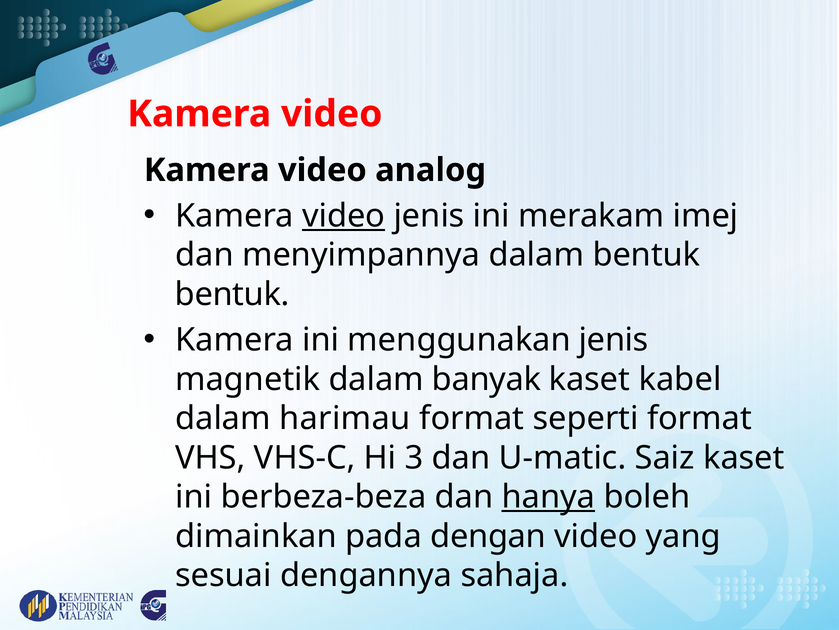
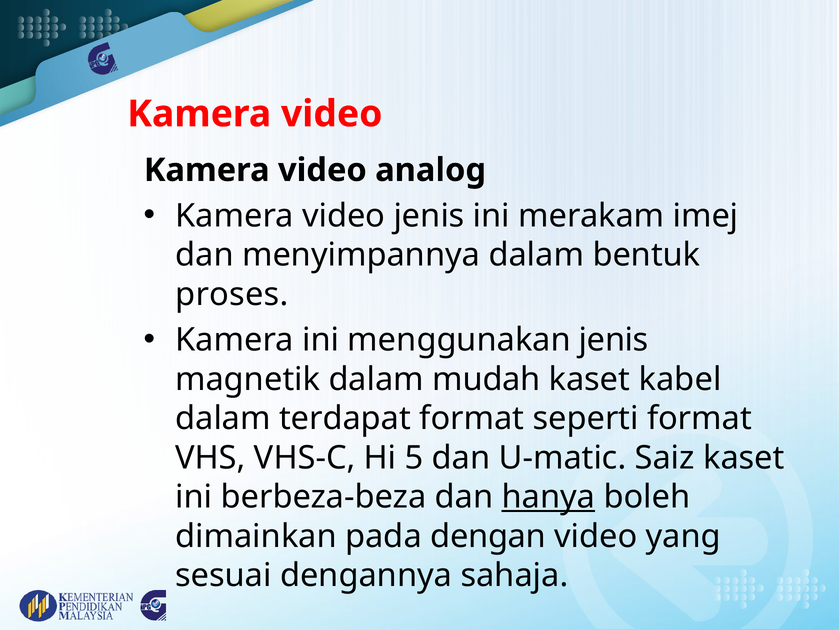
video at (344, 216) underline: present -> none
bentuk at (232, 294): bentuk -> proses
banyak: banyak -> mudah
harimau: harimau -> terdapat
3: 3 -> 5
